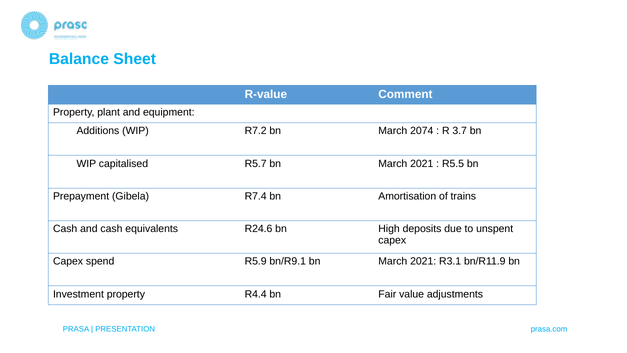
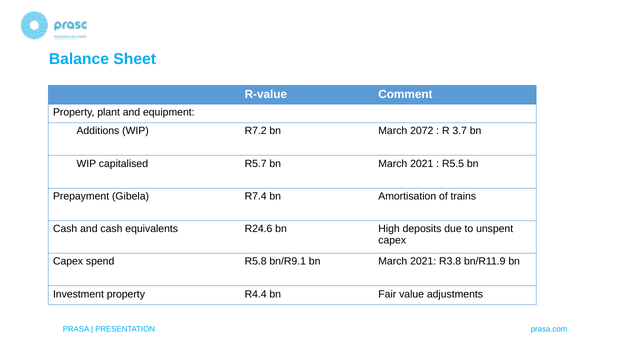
2074: 2074 -> 2072
R5.9: R5.9 -> R5.8
R3.1: R3.1 -> R3.8
